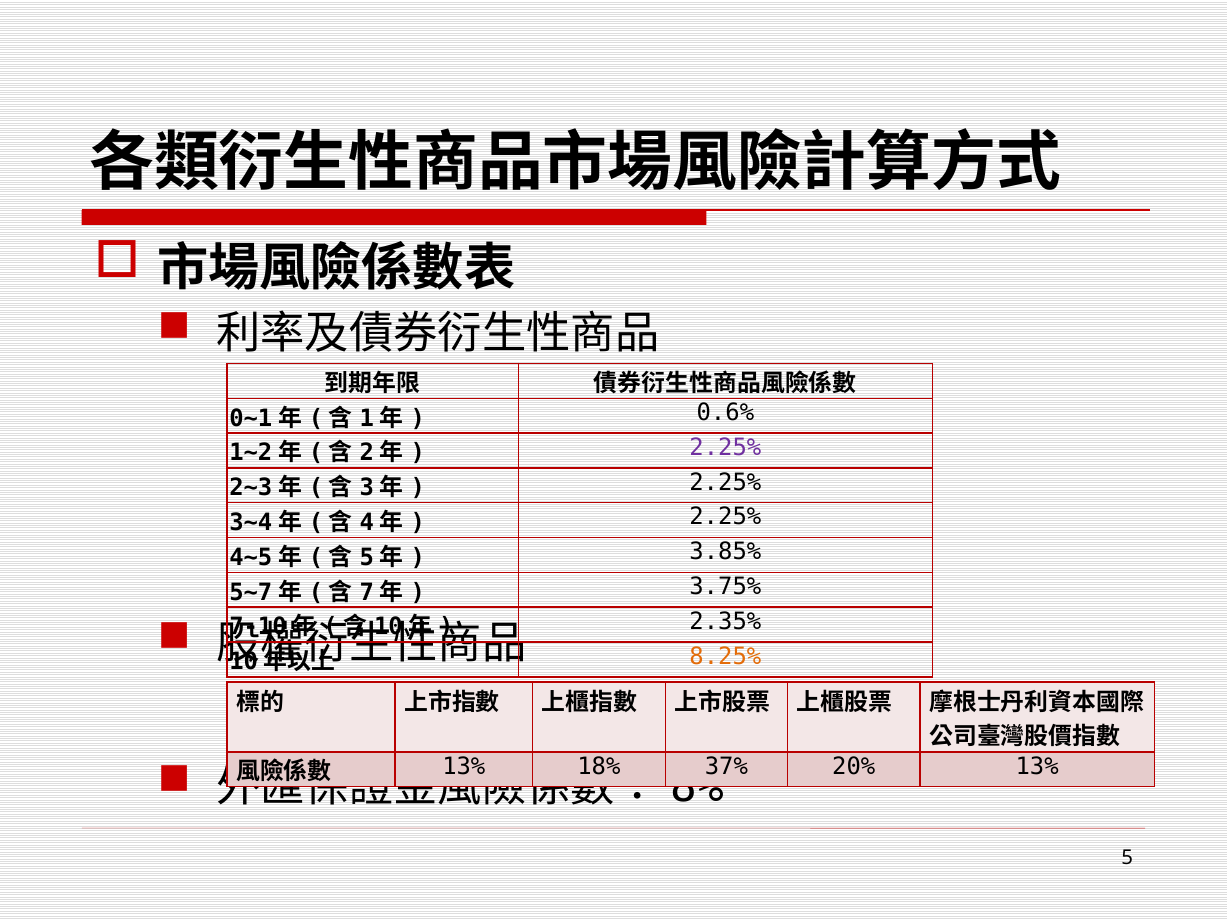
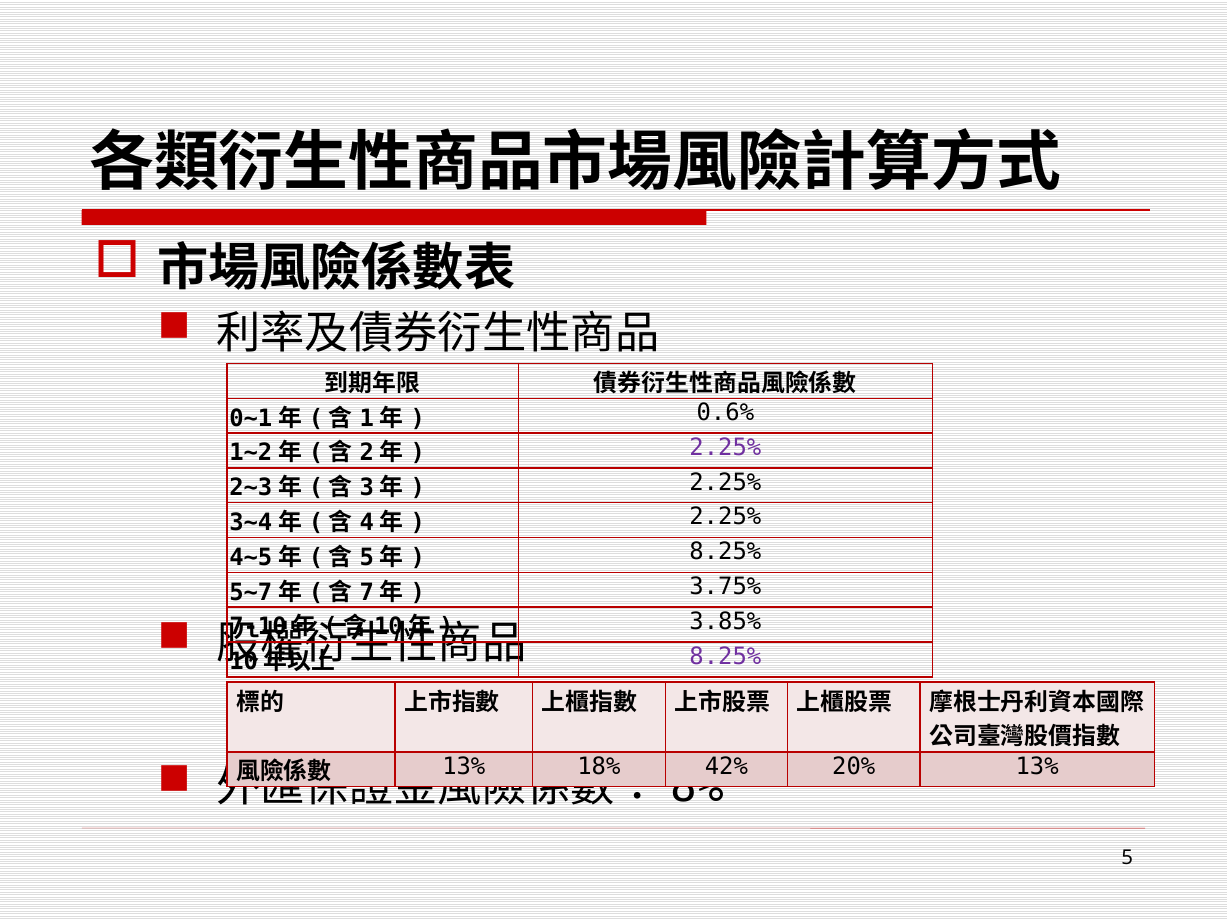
3.85% at (725, 552): 3.85% -> 8.25%
2.35%: 2.35% -> 3.85%
8.25% at (725, 657) colour: orange -> purple
37%: 37% -> 42%
